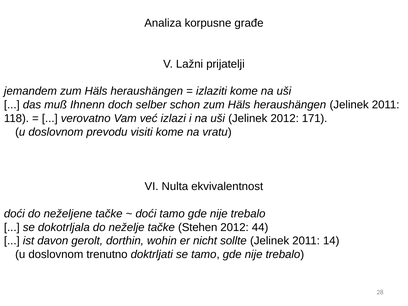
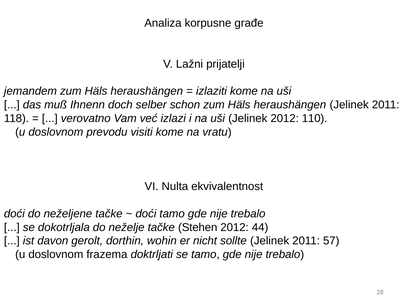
171: 171 -> 110
14: 14 -> 57
trenutno: trenutno -> frazema
